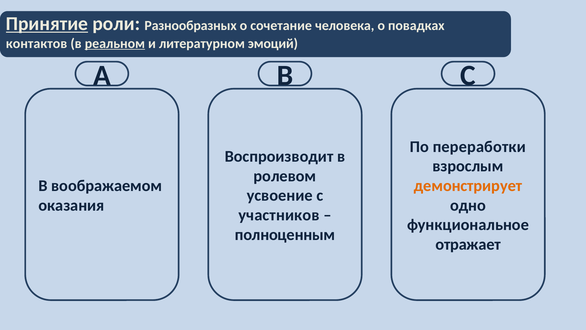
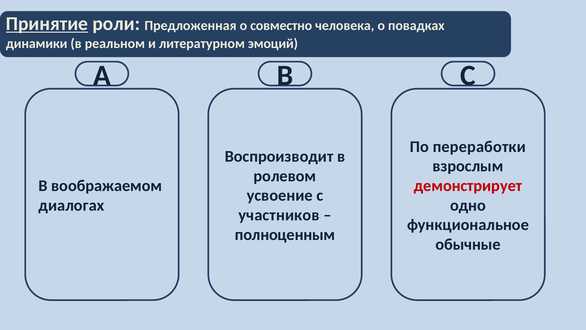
Разнообразных: Разнообразных -> Предложенная
сочетание: сочетание -> совместно
контактов: контактов -> динамики
реальном underline: present -> none
демонстрирует colour: orange -> red
оказания: оказания -> диалогах
отражает: отражает -> обычные
